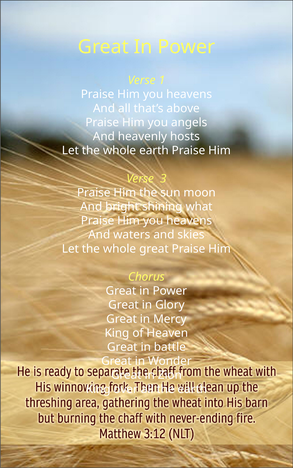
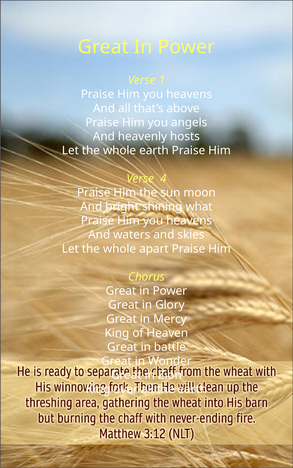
3: 3 -> 4
whole great: great -> apart
